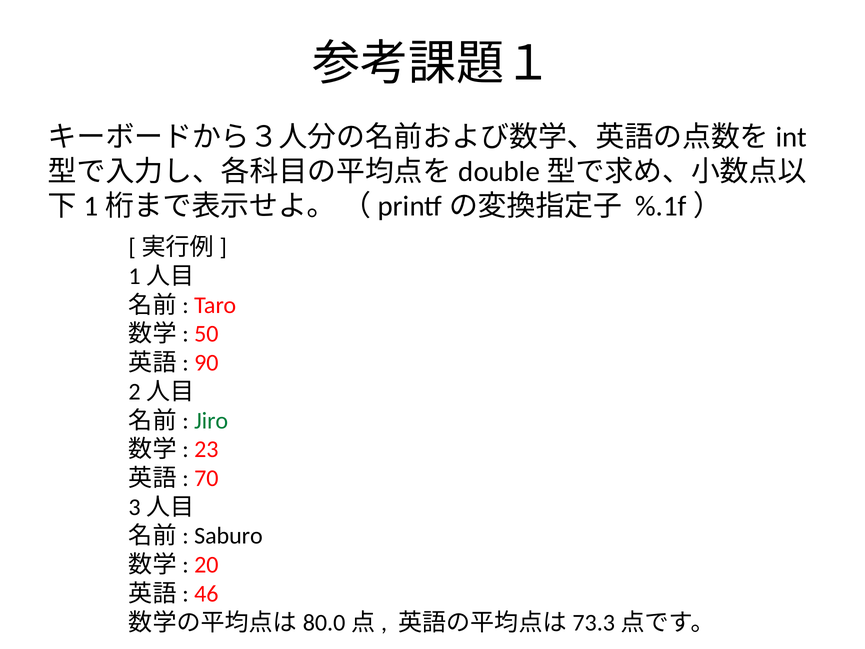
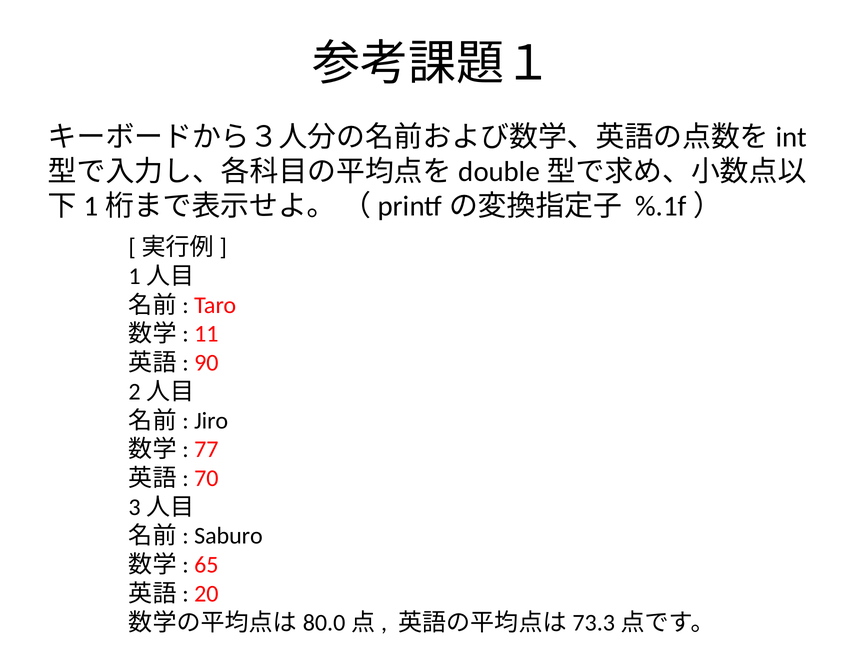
50: 50 -> 11
Jiro colour: green -> black
23: 23 -> 77
20: 20 -> 65
46: 46 -> 20
